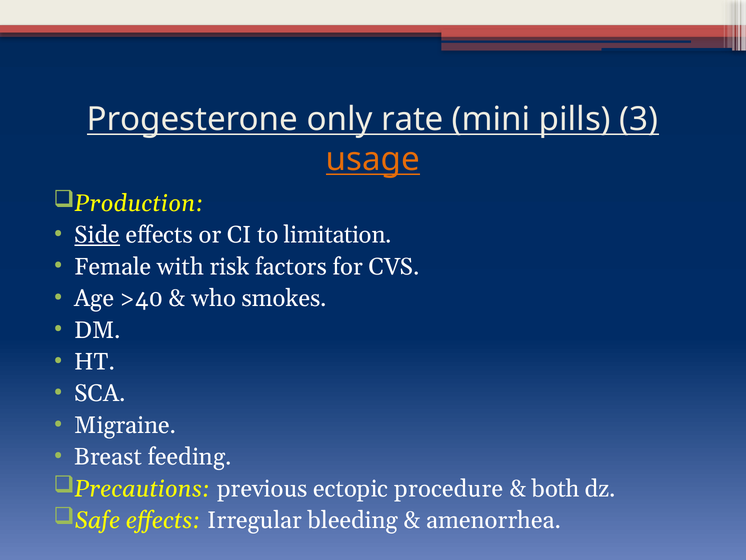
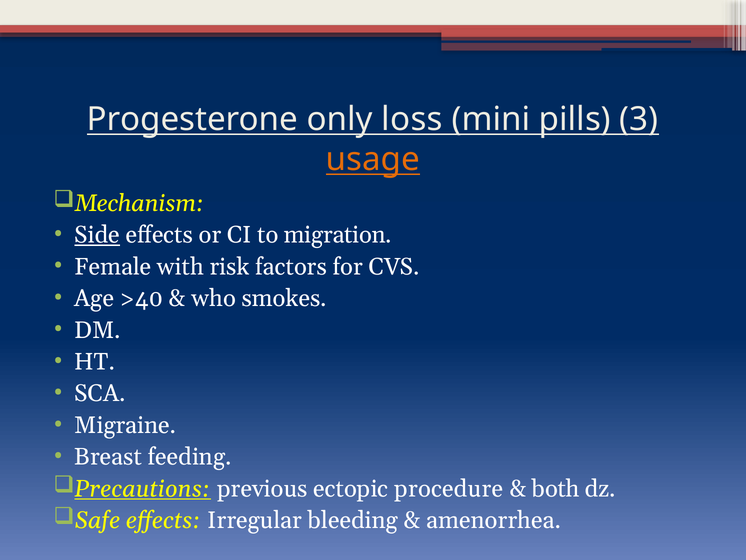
rate: rate -> loss
Production: Production -> Mechanism
limitation: limitation -> migration
Precautions underline: none -> present
